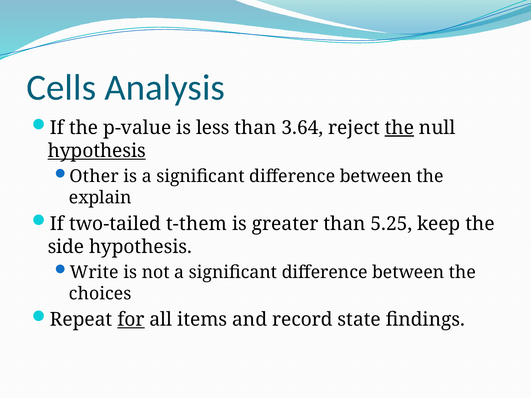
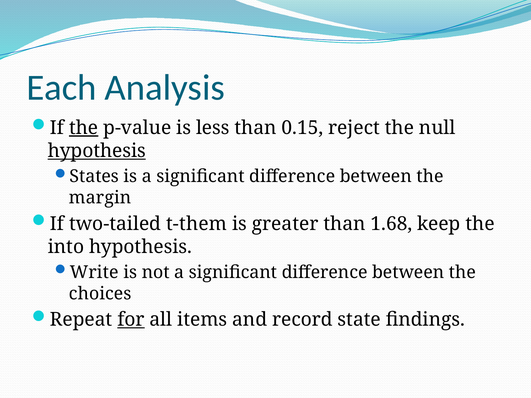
Cells: Cells -> Each
the at (84, 128) underline: none -> present
3.64: 3.64 -> 0.15
the at (399, 128) underline: present -> none
Other: Other -> States
explain: explain -> margin
5.25: 5.25 -> 1.68
side: side -> into
